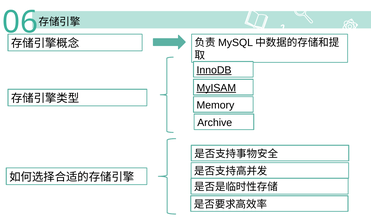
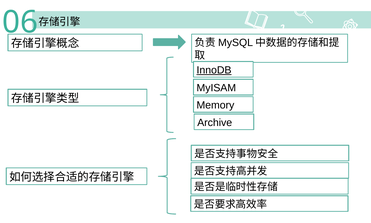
MyISAM underline: present -> none
